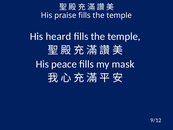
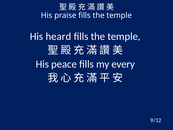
mask: mask -> every
